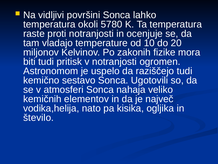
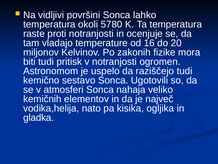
10: 10 -> 16
število: število -> gladka
